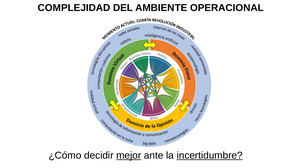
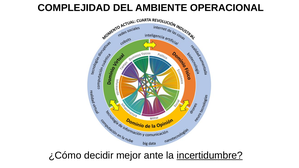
mejor underline: present -> none
